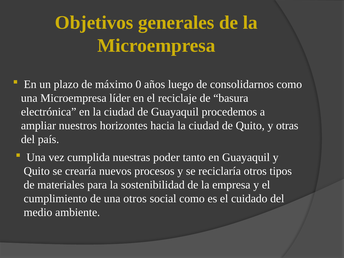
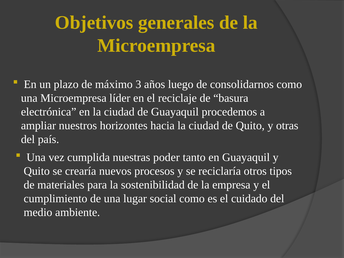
0: 0 -> 3
una otros: otros -> lugar
